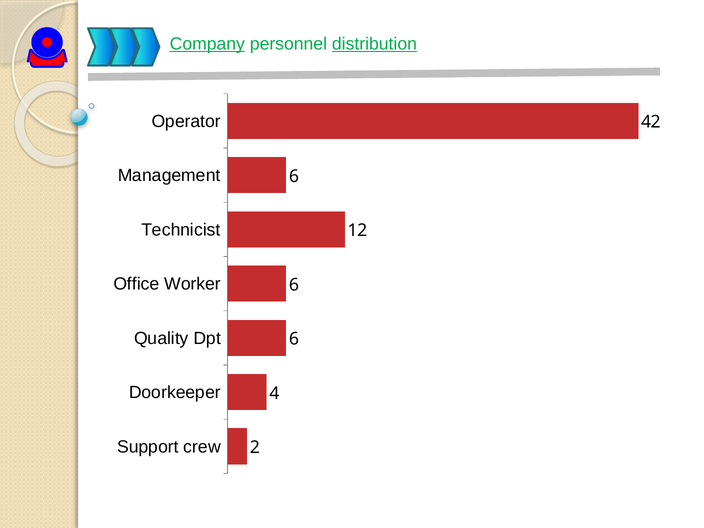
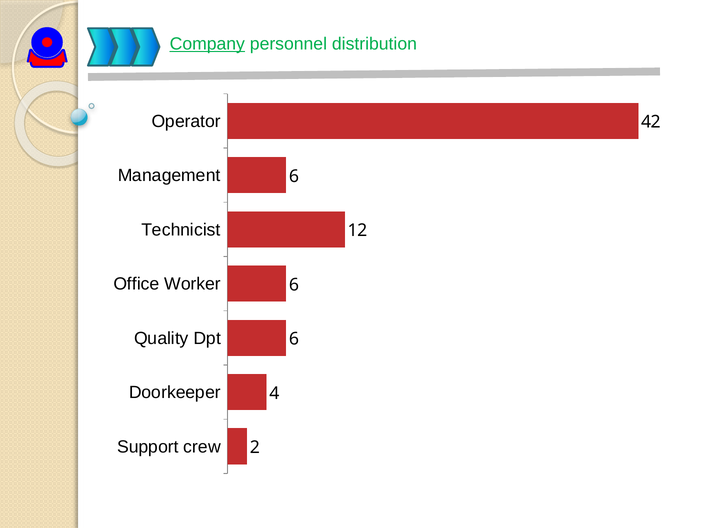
distribution underline: present -> none
